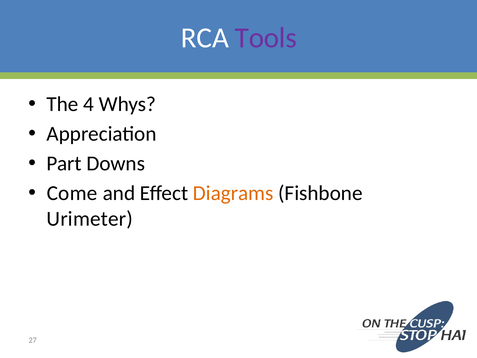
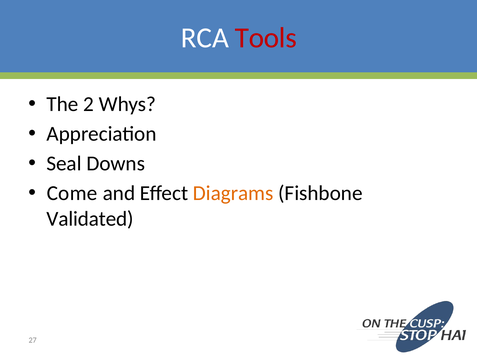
Tools colour: purple -> red
4: 4 -> 2
Part: Part -> Seal
Urimeter: Urimeter -> Validated
